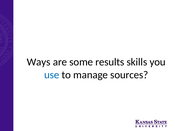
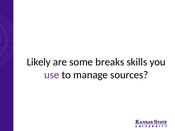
Ways: Ways -> Likely
results: results -> breaks
use colour: blue -> purple
